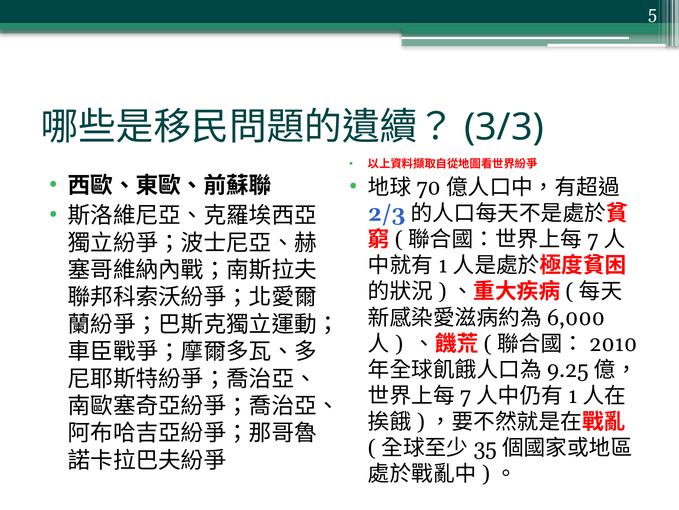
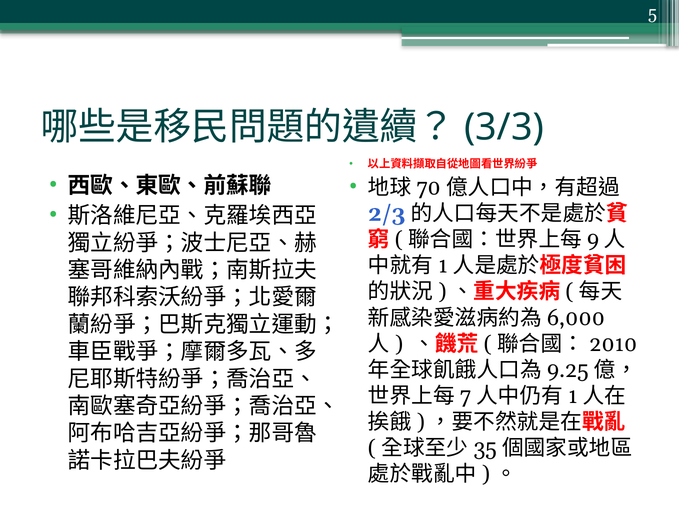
7 at (593, 239): 7 -> 9
